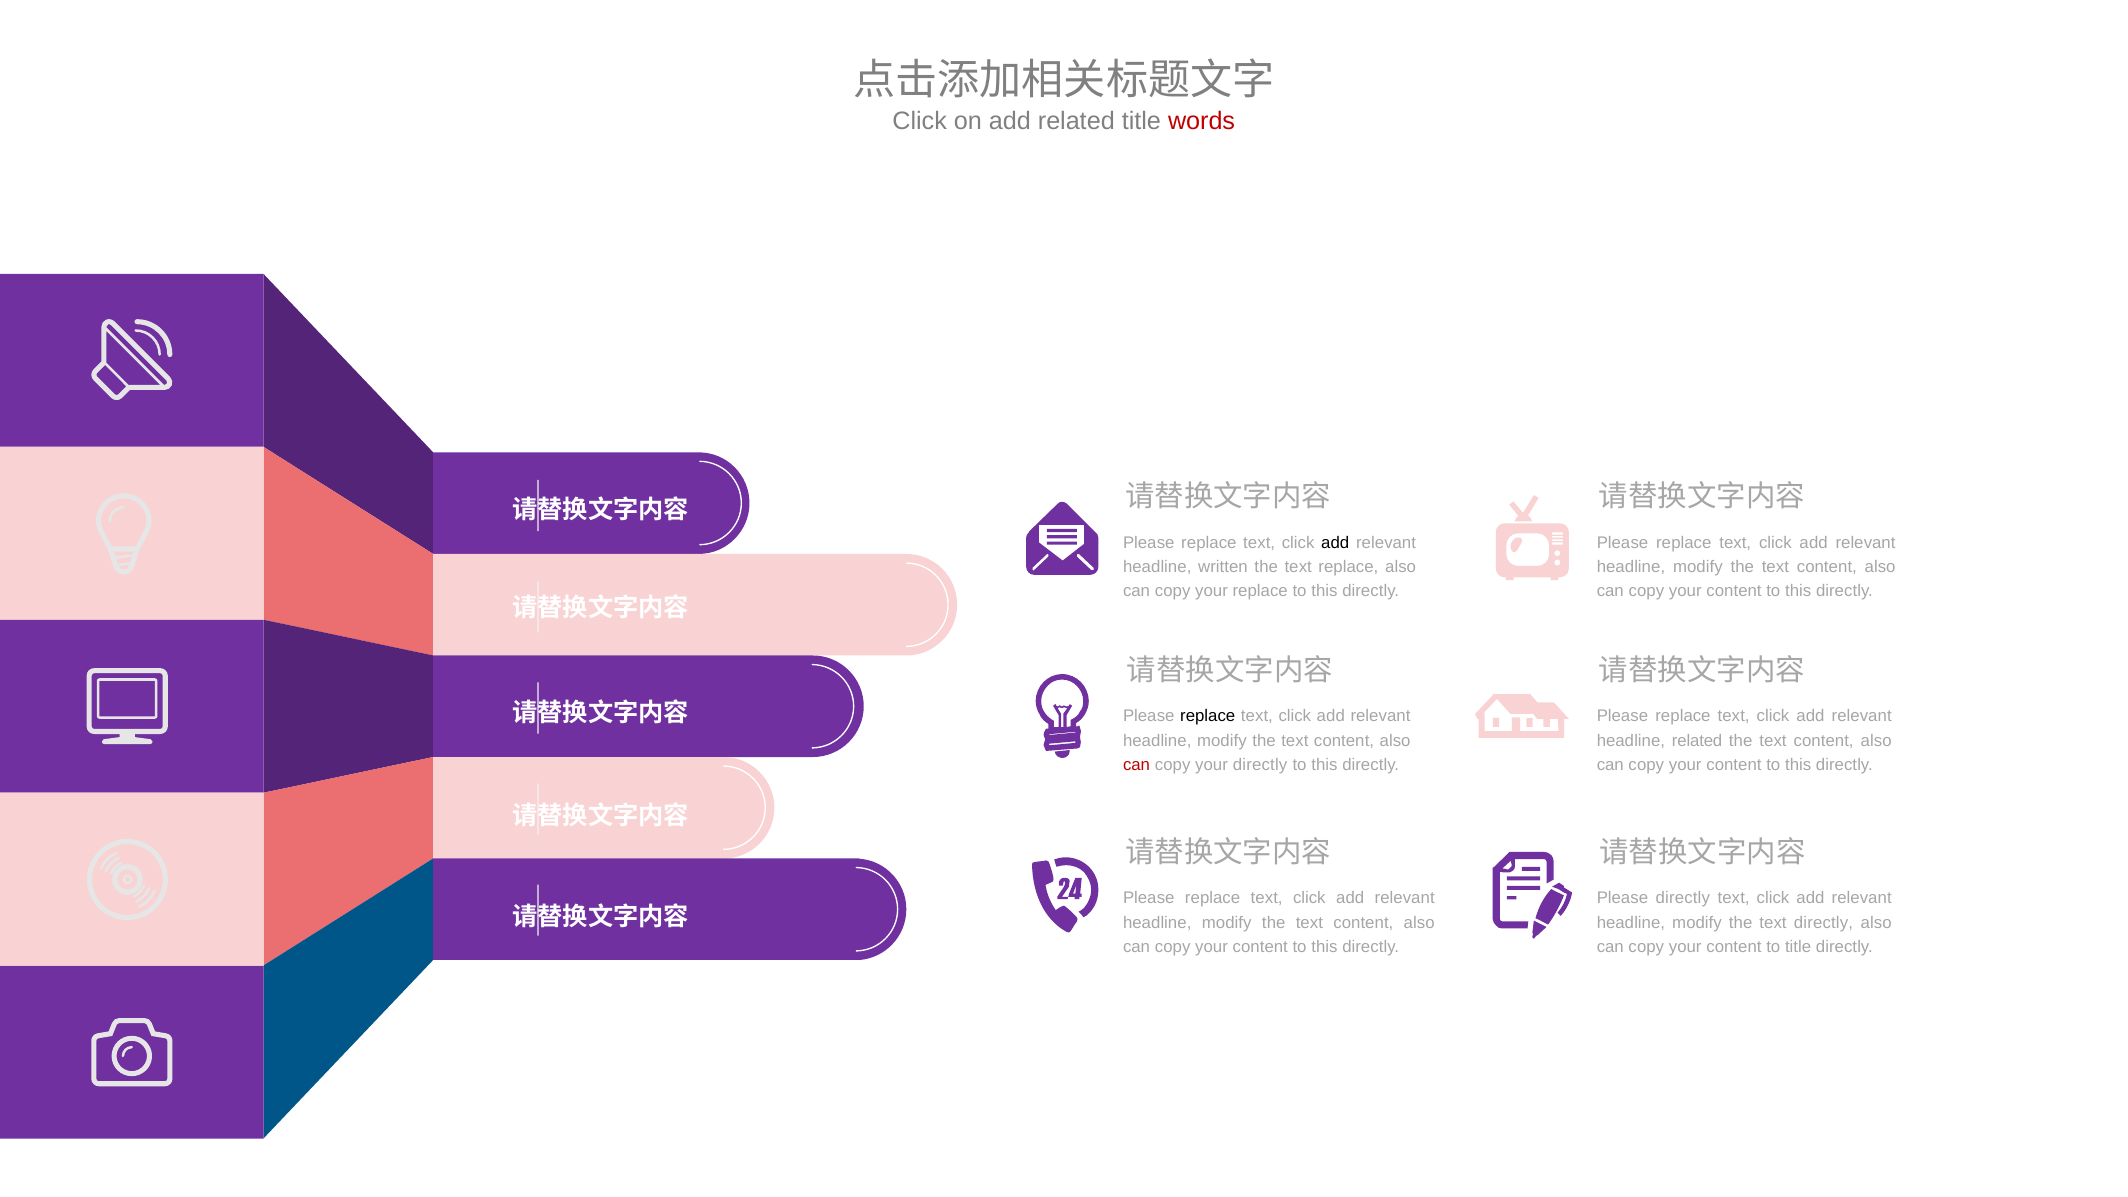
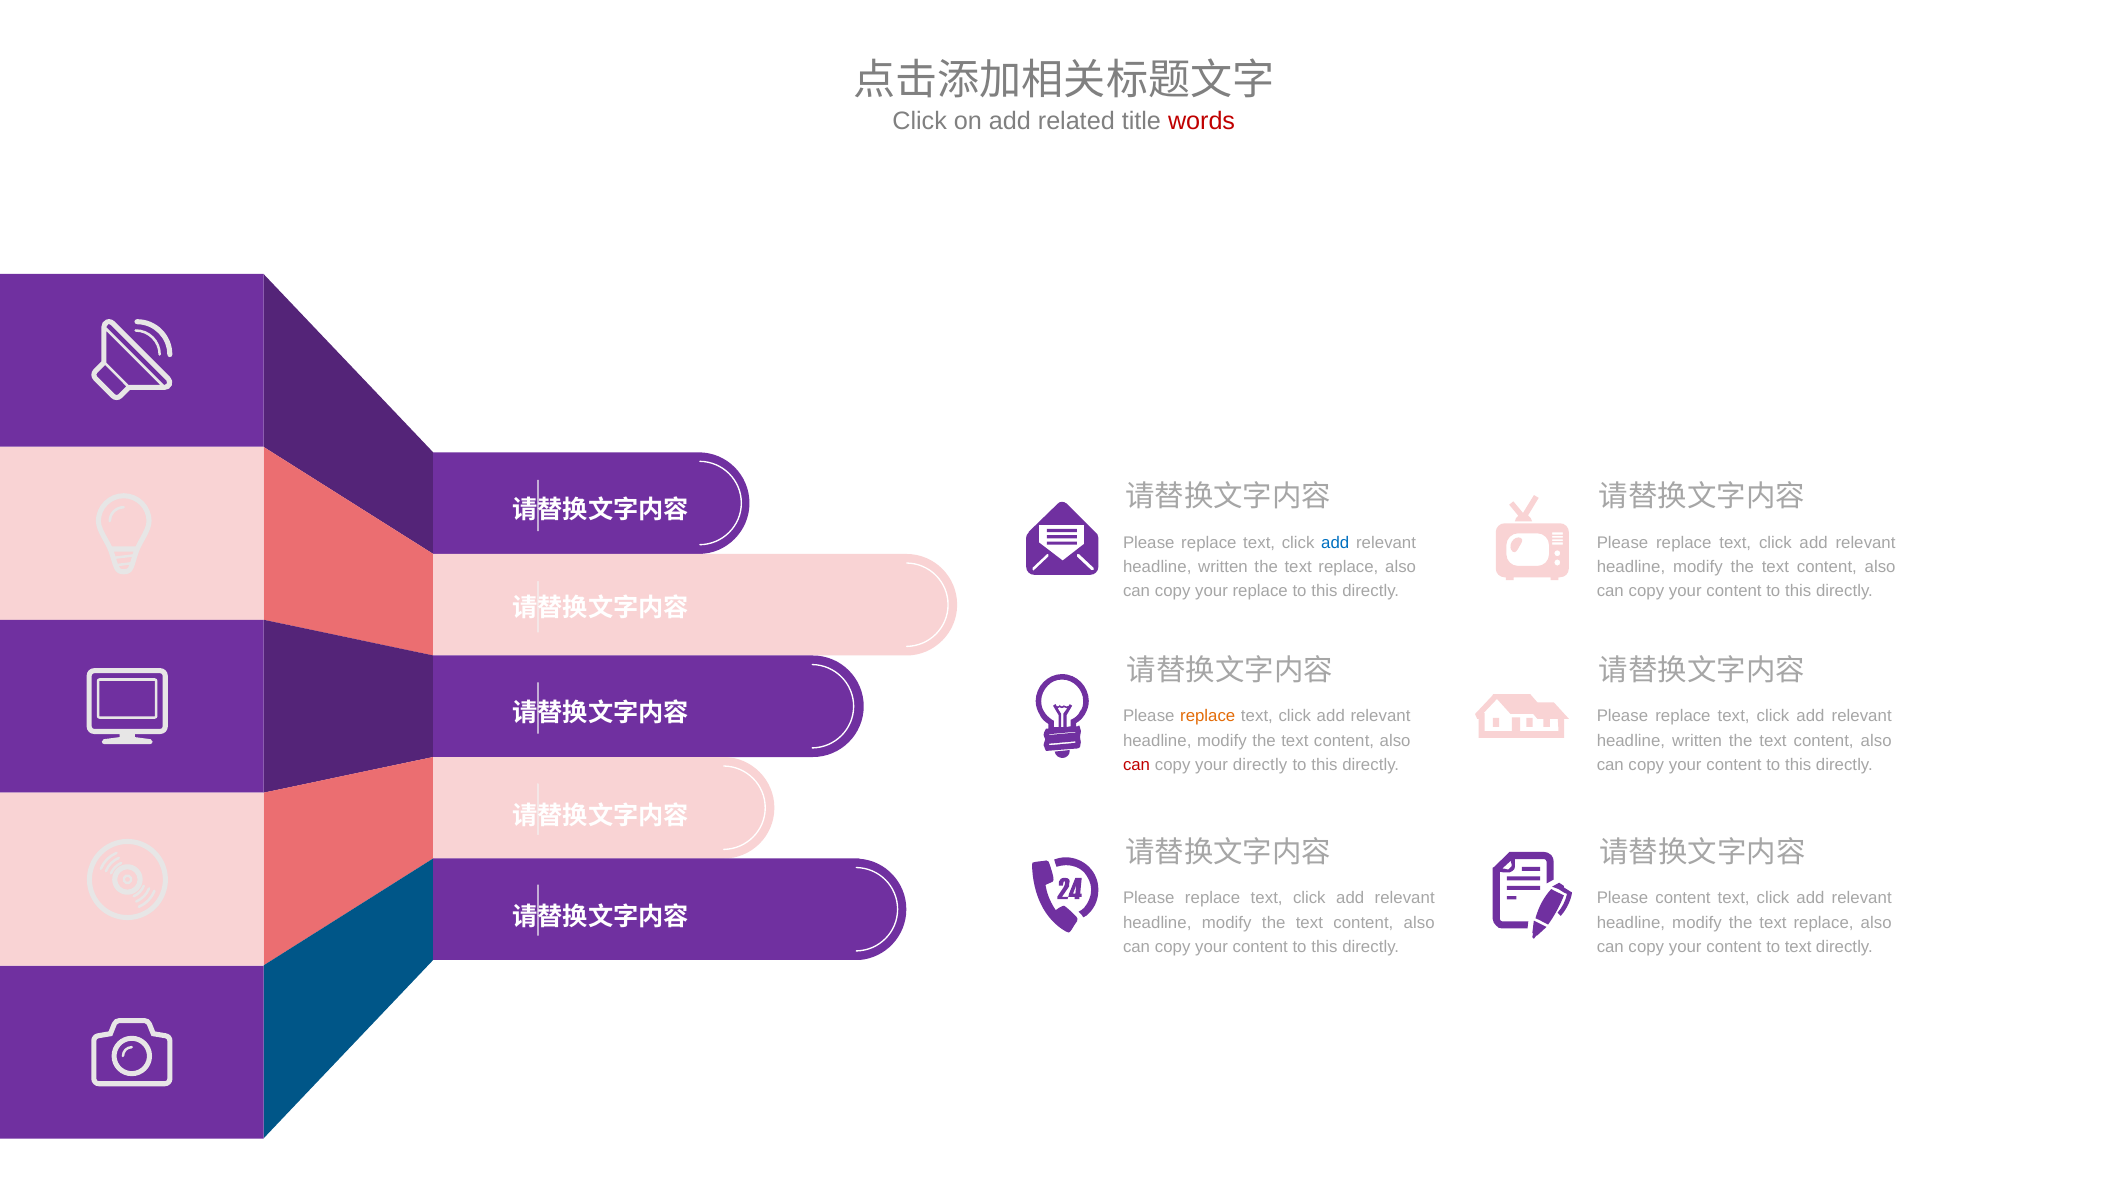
add at (1335, 543) colour: black -> blue
replace at (1208, 716) colour: black -> orange
related at (1697, 741): related -> written
Please directly: directly -> content
modify the text directly: directly -> replace
to title: title -> text
